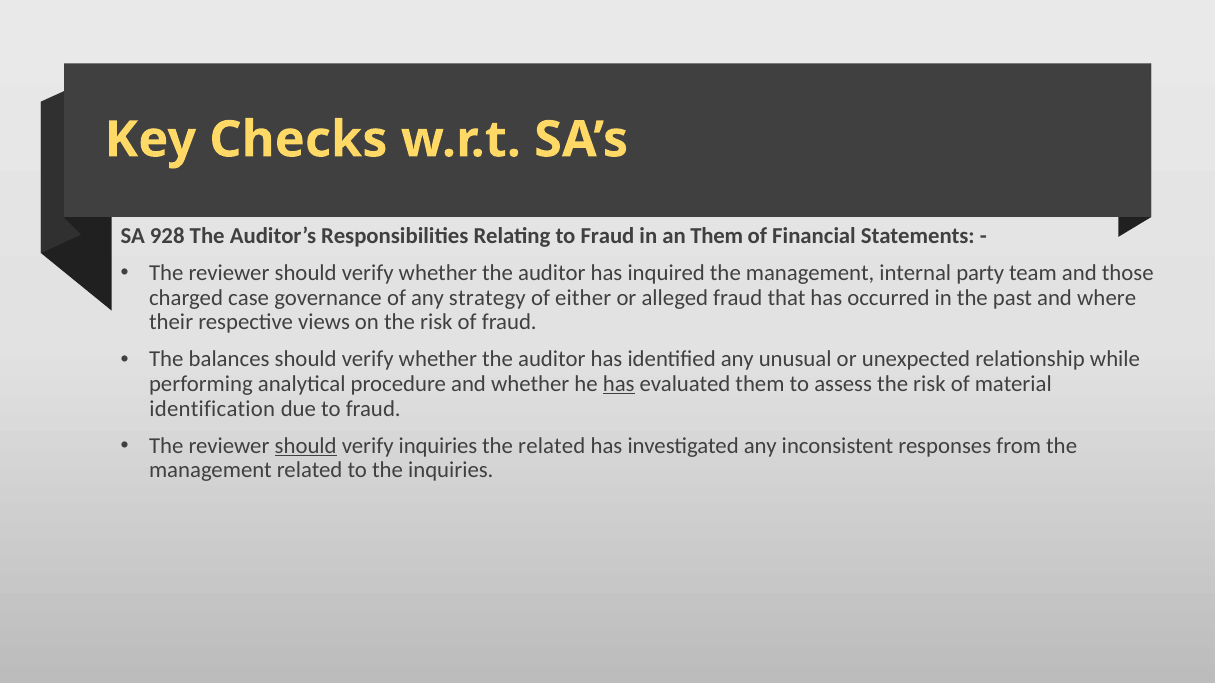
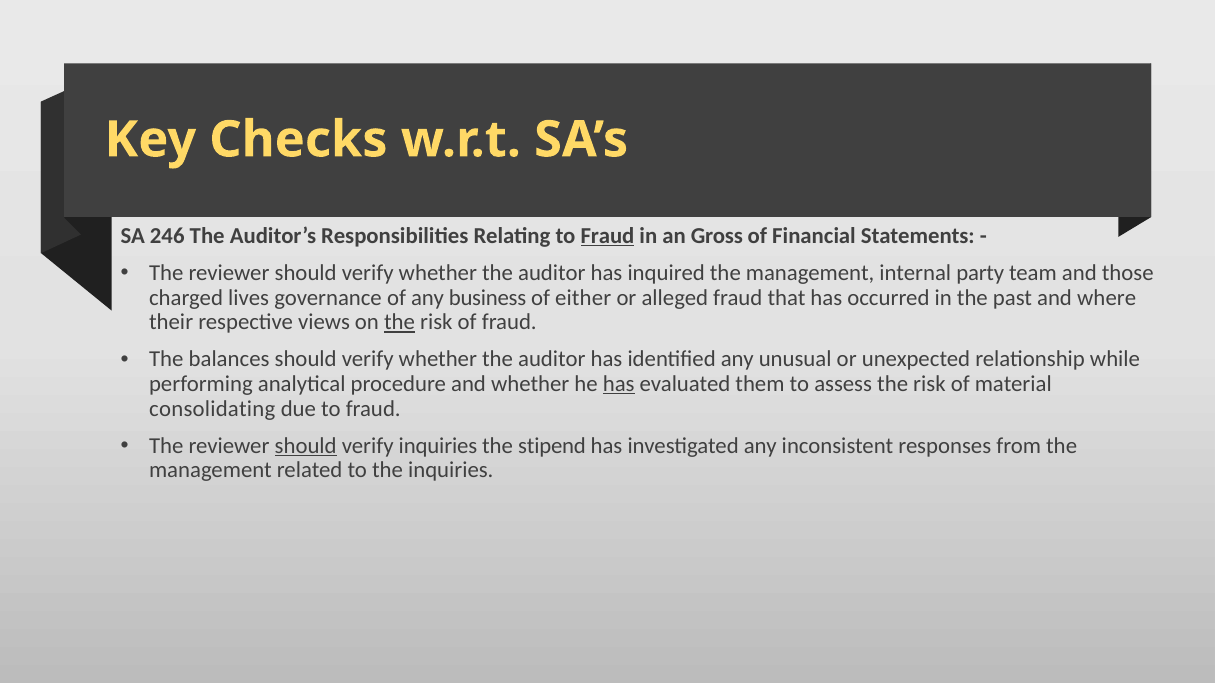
928: 928 -> 246
Fraud at (608, 236) underline: none -> present
an Them: Them -> Gross
case: case -> lives
strategy: strategy -> business
the at (400, 322) underline: none -> present
identification: identification -> consolidating
the related: related -> stipend
